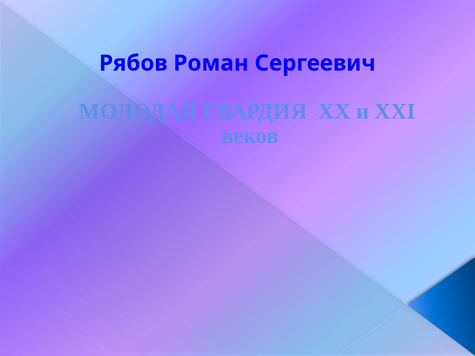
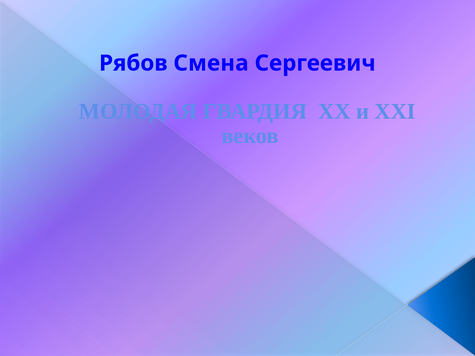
Роман: Роман -> Смена
